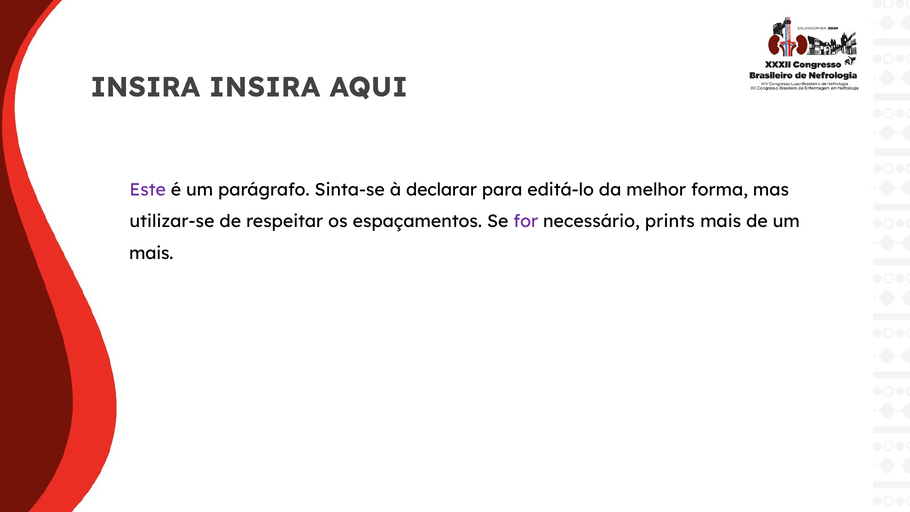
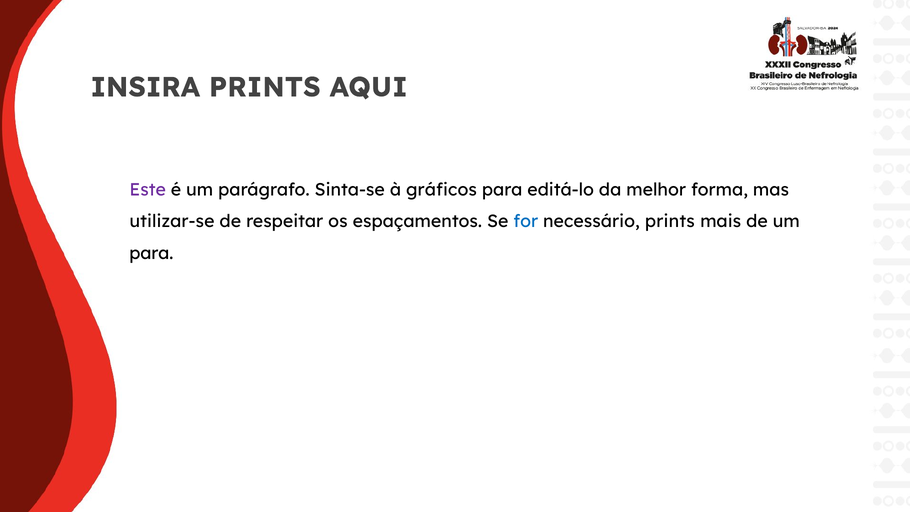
INSIRA INSIRA: INSIRA -> PRINTS
declarar: declarar -> gráficos
for colour: purple -> blue
mais at (151, 253): mais -> para
